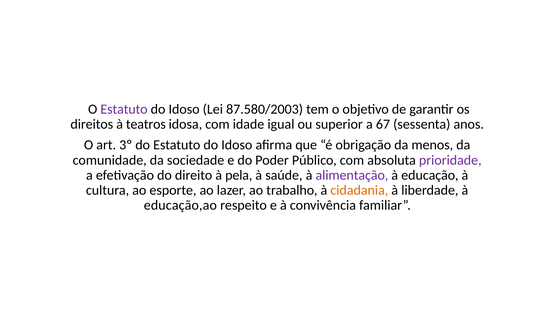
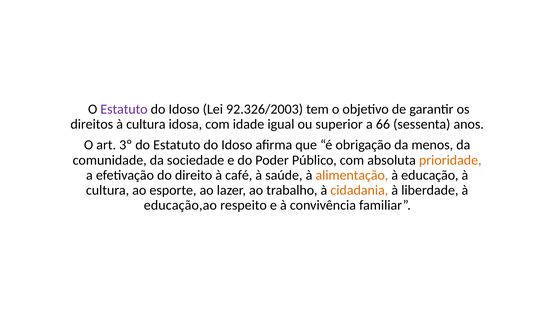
87.580/2003: 87.580/2003 -> 92.326/2003
direitos à teatros: teatros -> cultura
67: 67 -> 66
prioridade colour: purple -> orange
pela: pela -> café
alimentação colour: purple -> orange
